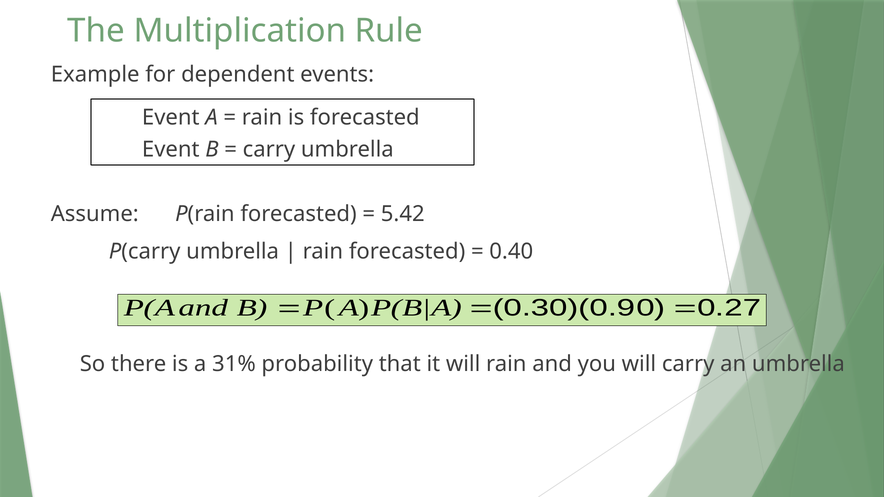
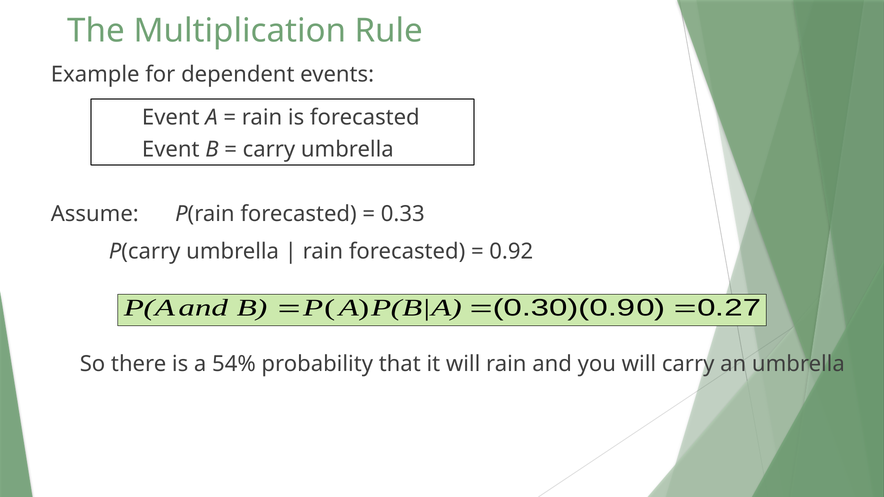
5.42: 5.42 -> 0.33
0.40: 0.40 -> 0.92
31%: 31% -> 54%
